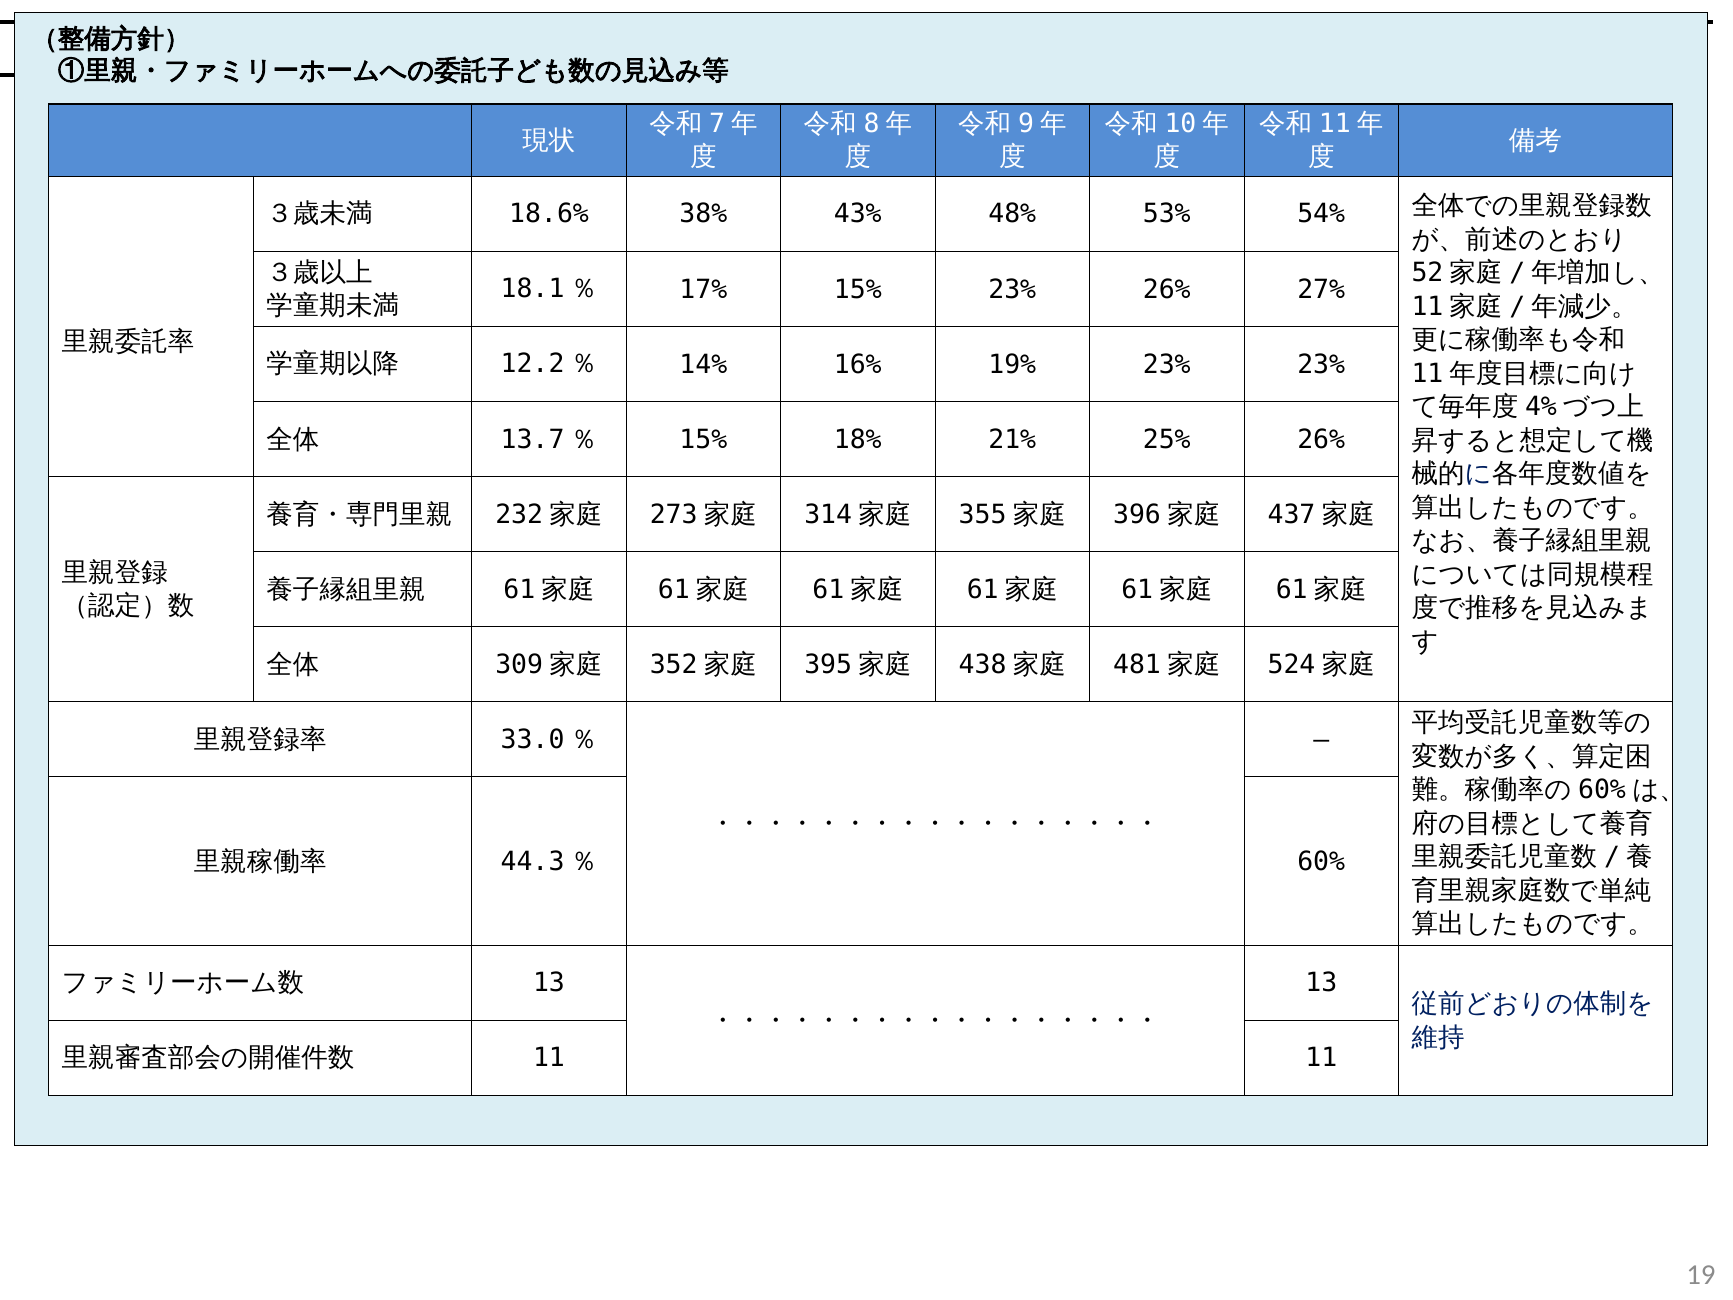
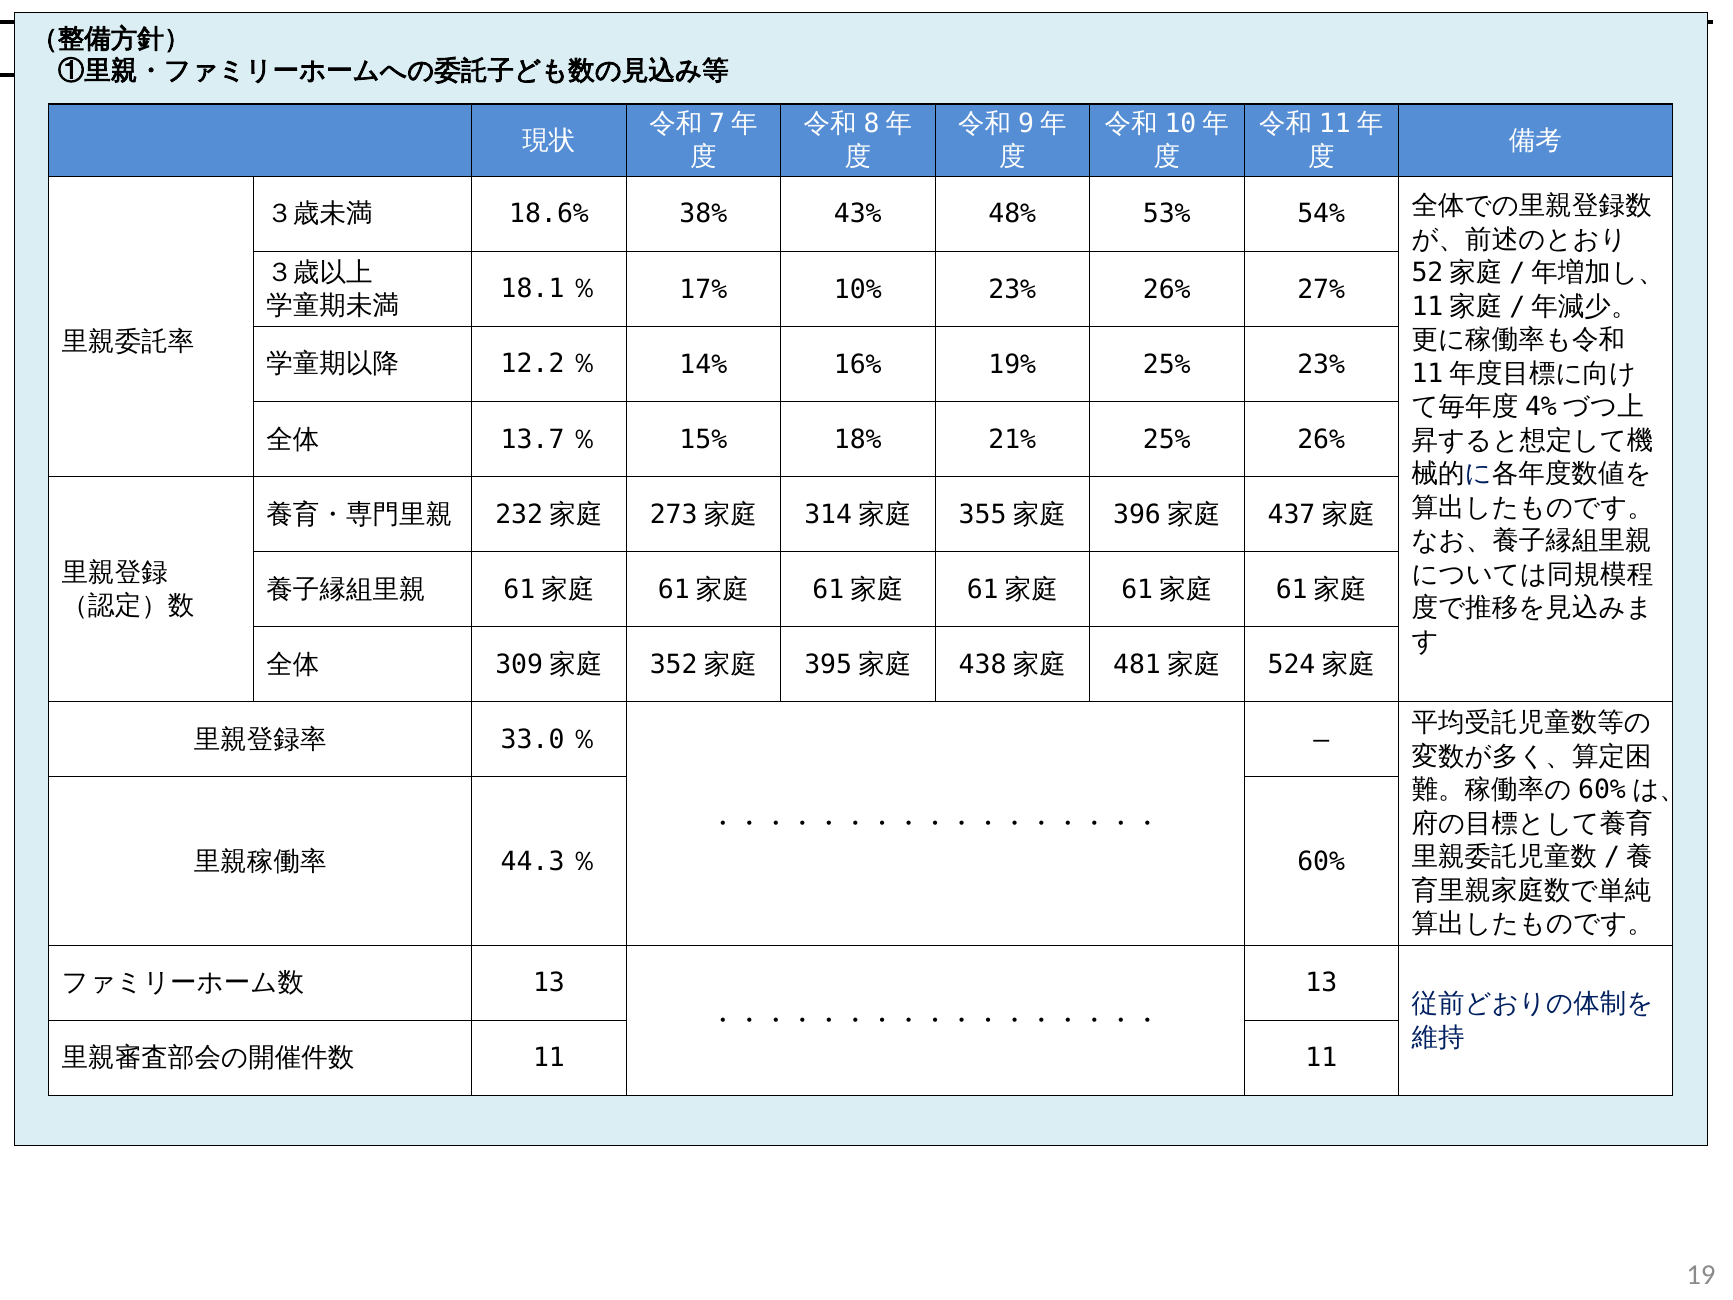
17% 15%: 15% -> 10%
19% 23%: 23% -> 25%
